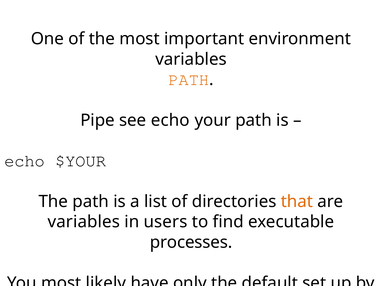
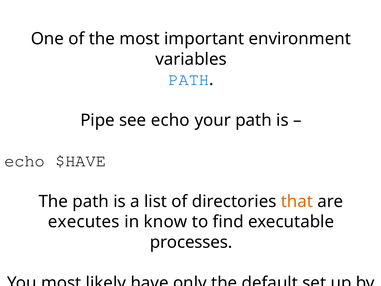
PATH at (189, 79) colour: orange -> blue
$YOUR: $YOUR -> $HAVE
variables at (84, 222): variables -> executes
users: users -> know
